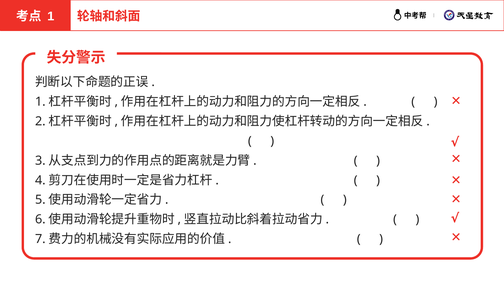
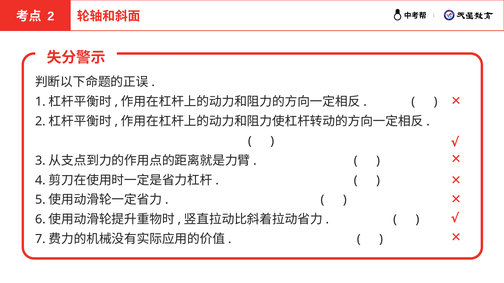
1 at (51, 16): 1 -> 2
